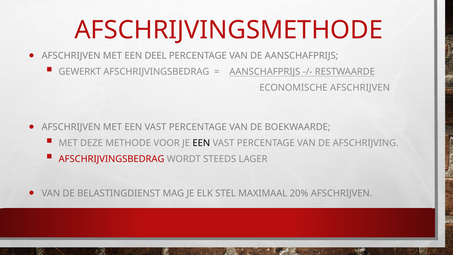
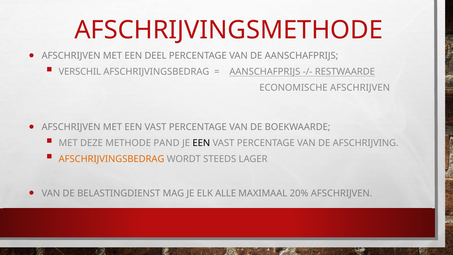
GEWERKT: GEWERKT -> VERSCHIL
VOOR: VOOR -> PAND
AFSCHRIJVINGSBEDRAG at (111, 159) colour: red -> orange
STEL: STEL -> ALLE
